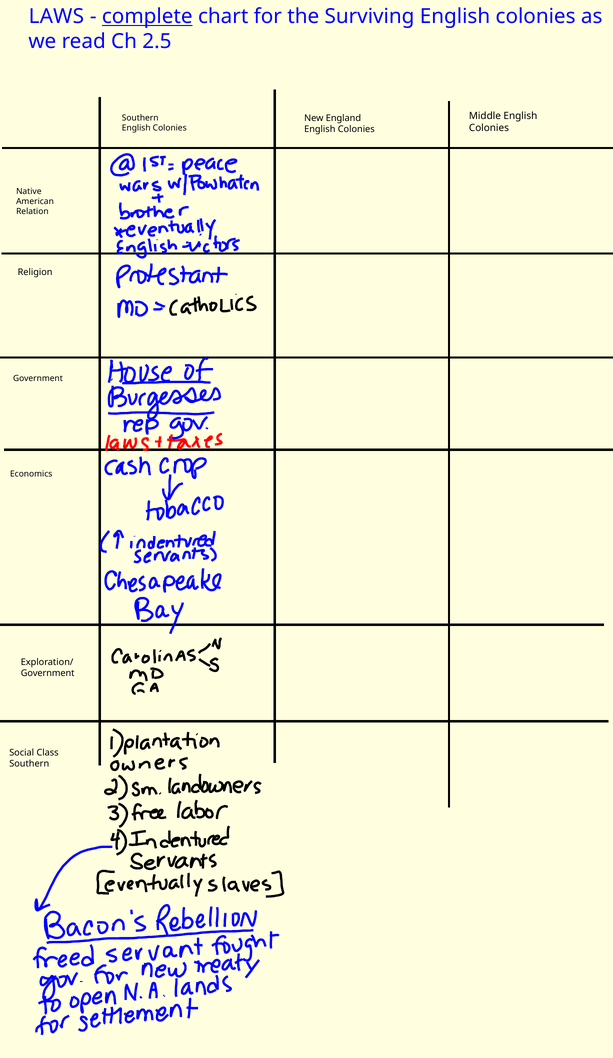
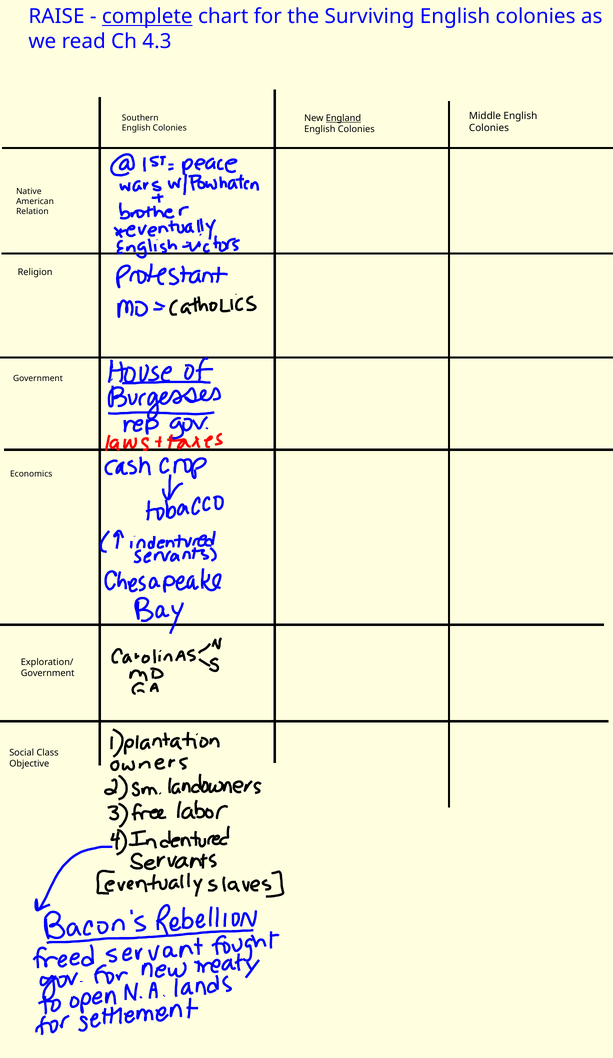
LAWS: LAWS -> RAISE
2.5: 2.5 -> 4.3
England underline: none -> present
Southern at (29, 764): Southern -> Objective
